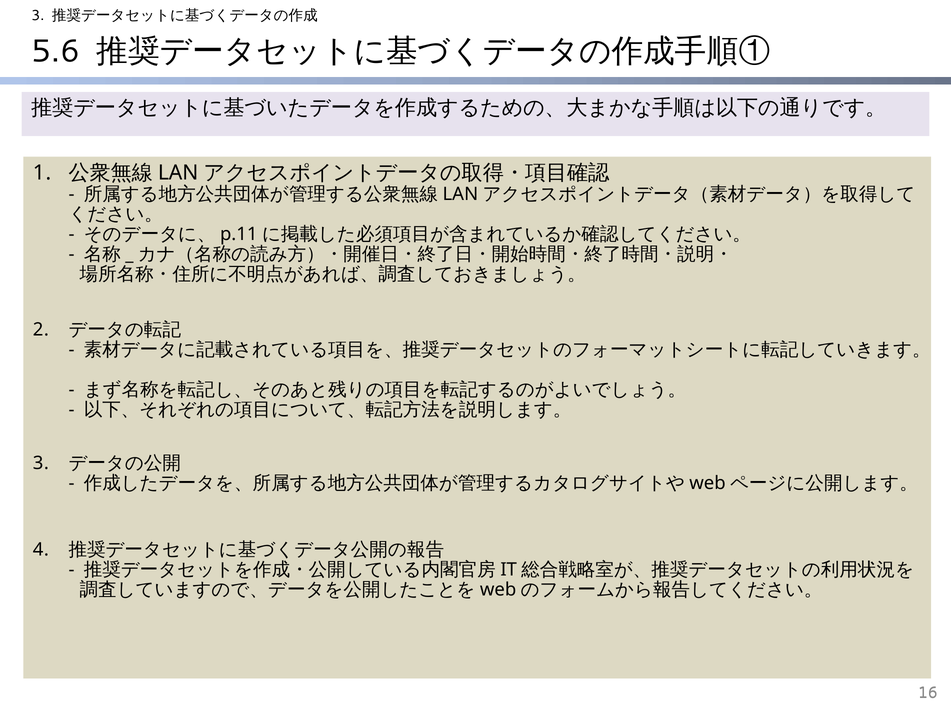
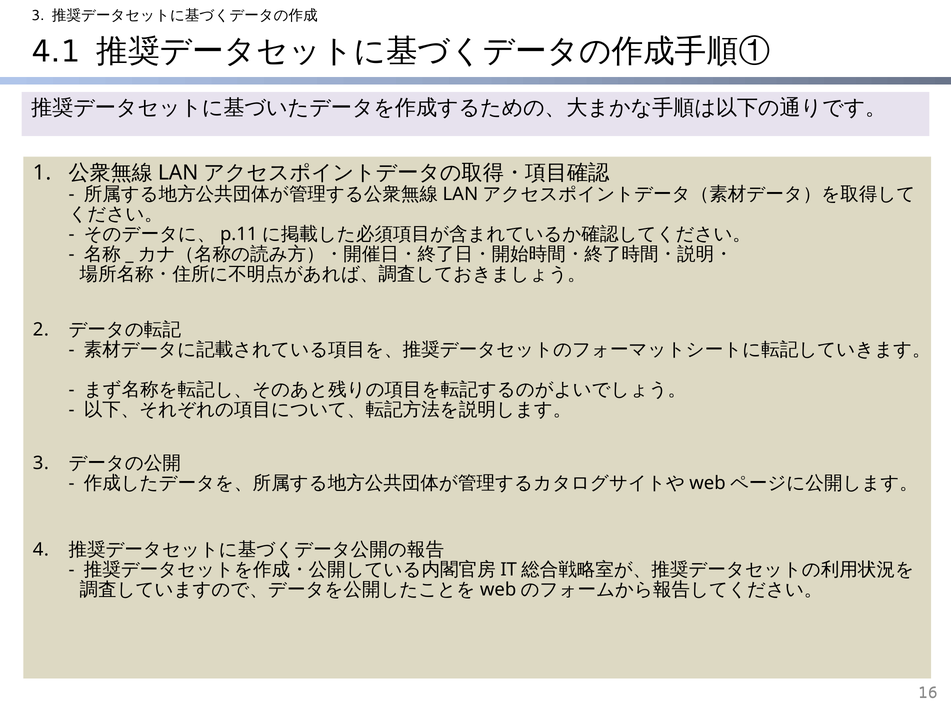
5.6: 5.6 -> 4.1
